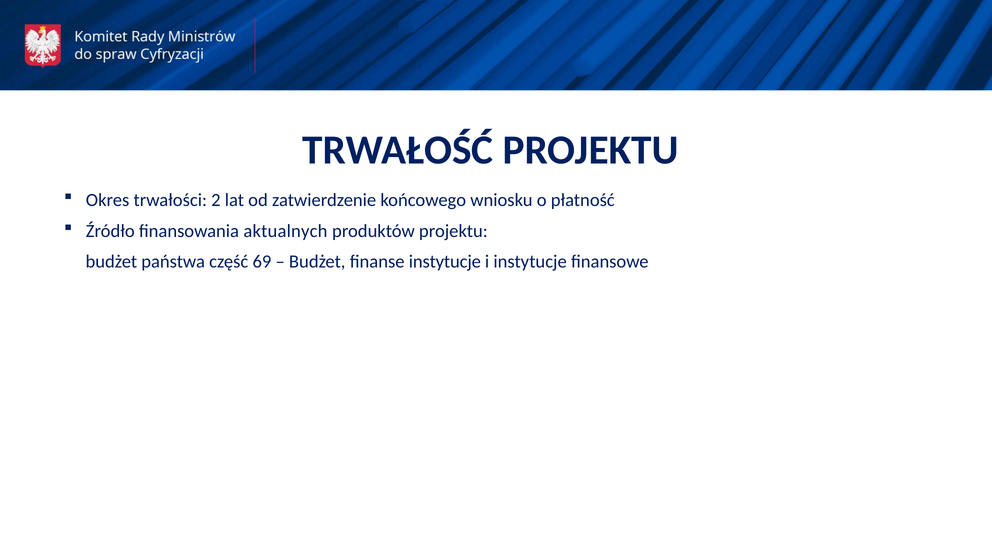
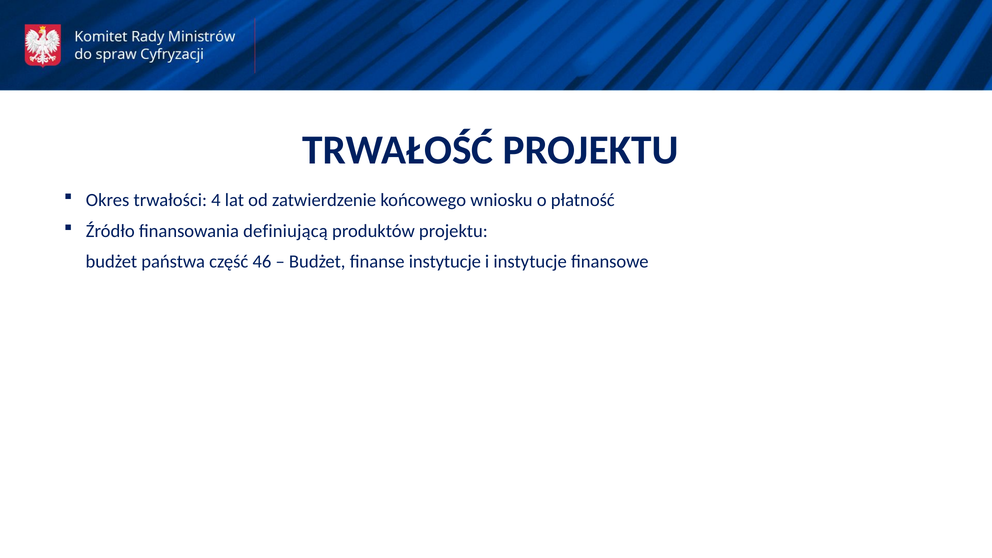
2: 2 -> 4
aktualnych: aktualnych -> definiującą
69: 69 -> 46
